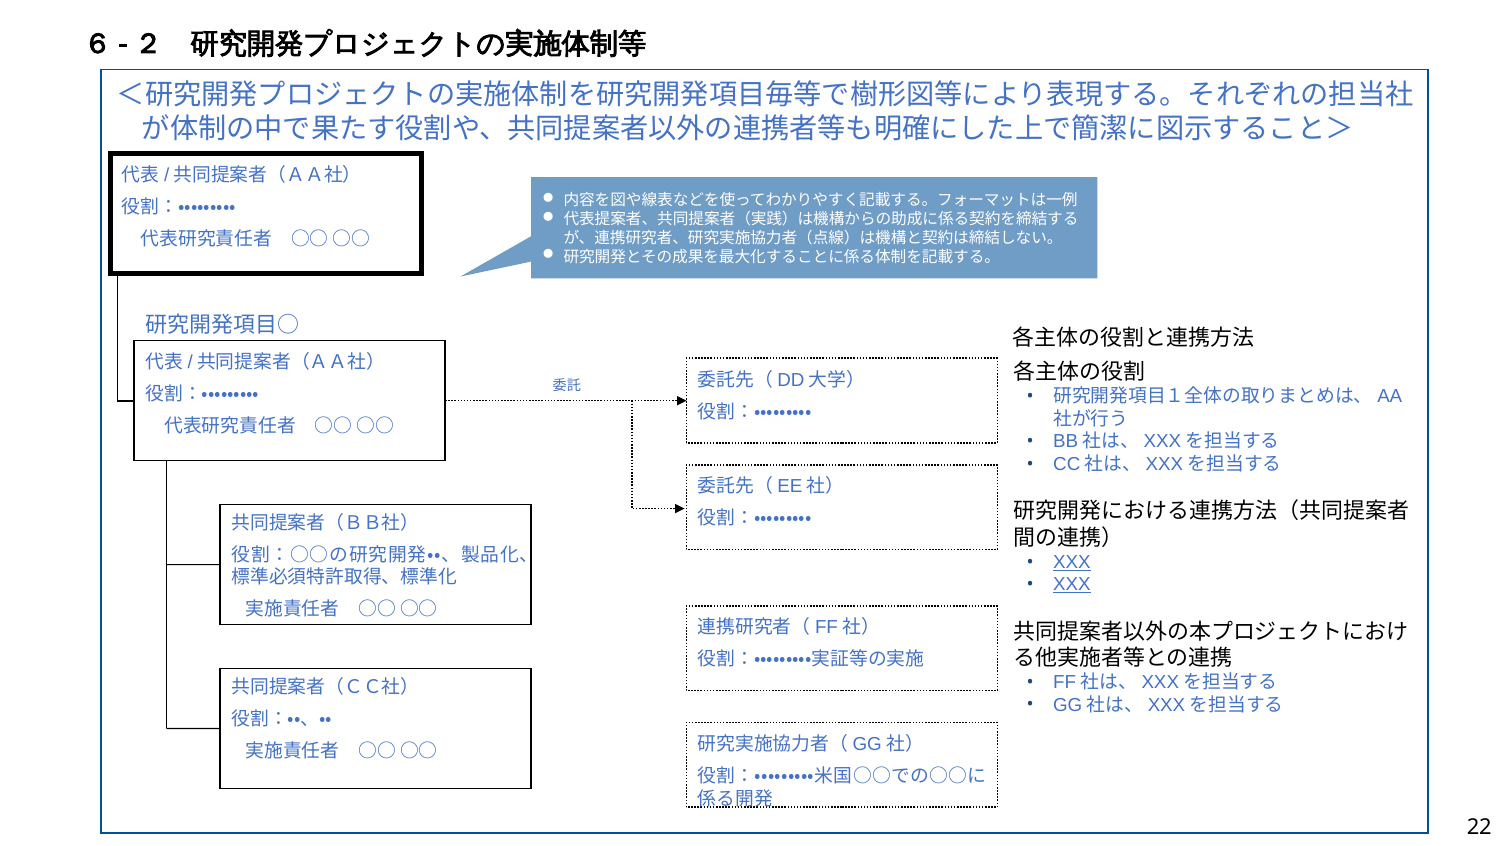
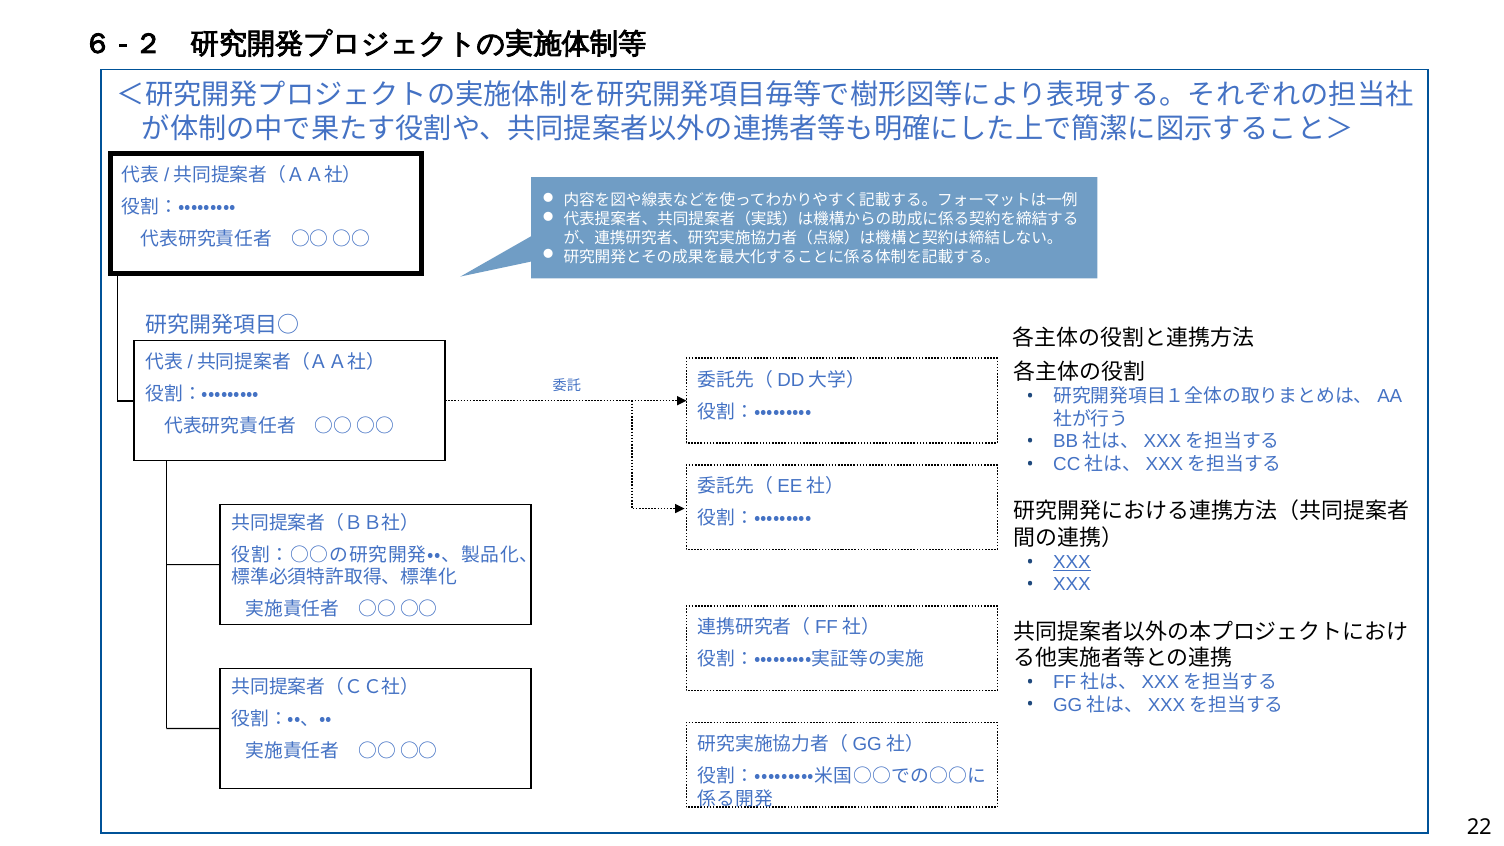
XXX at (1072, 585) underline: present -> none
